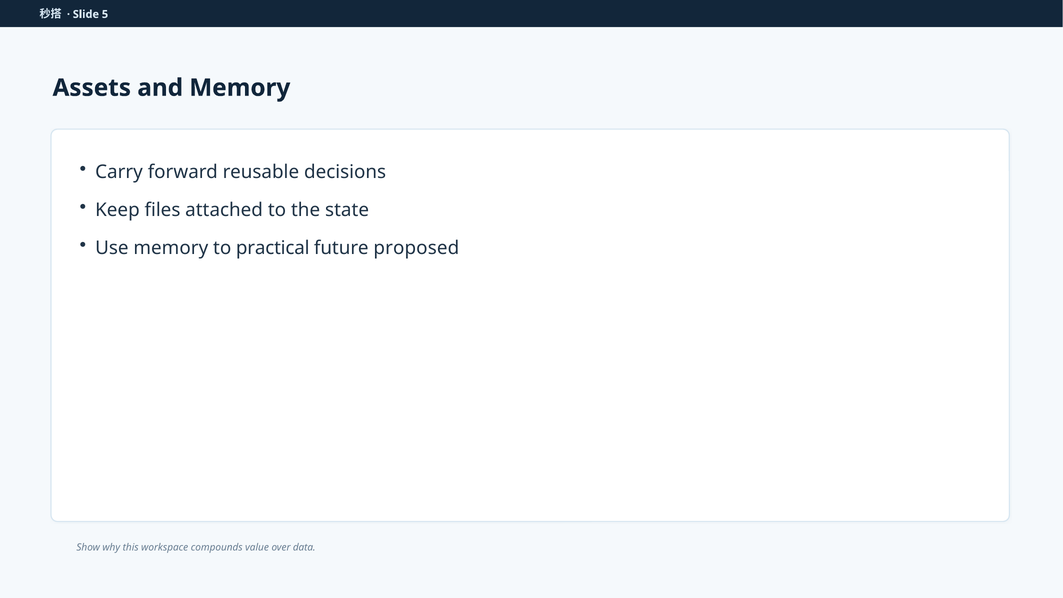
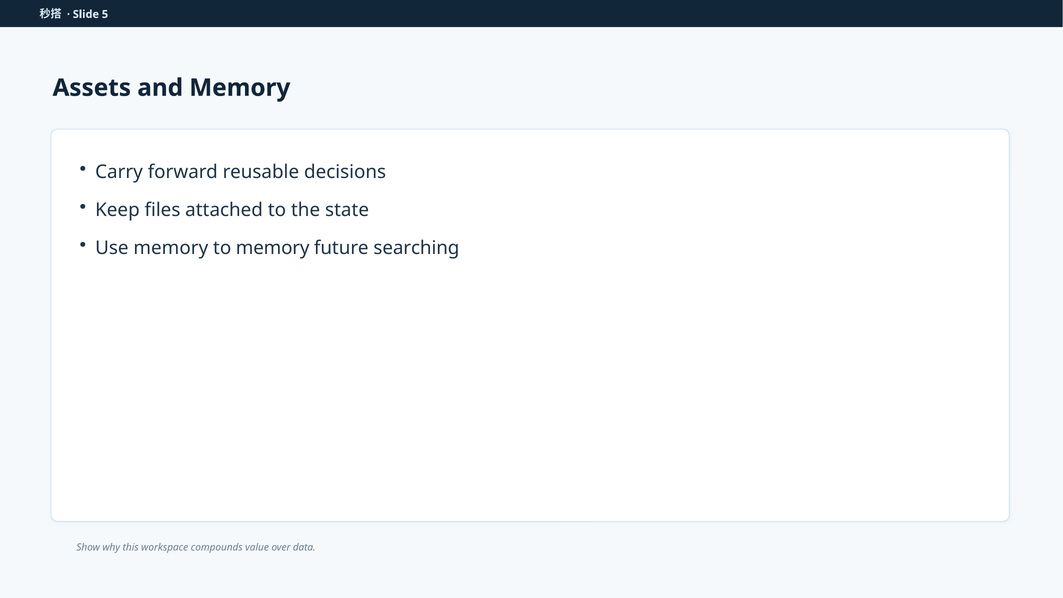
to practical: practical -> memory
proposed: proposed -> searching
